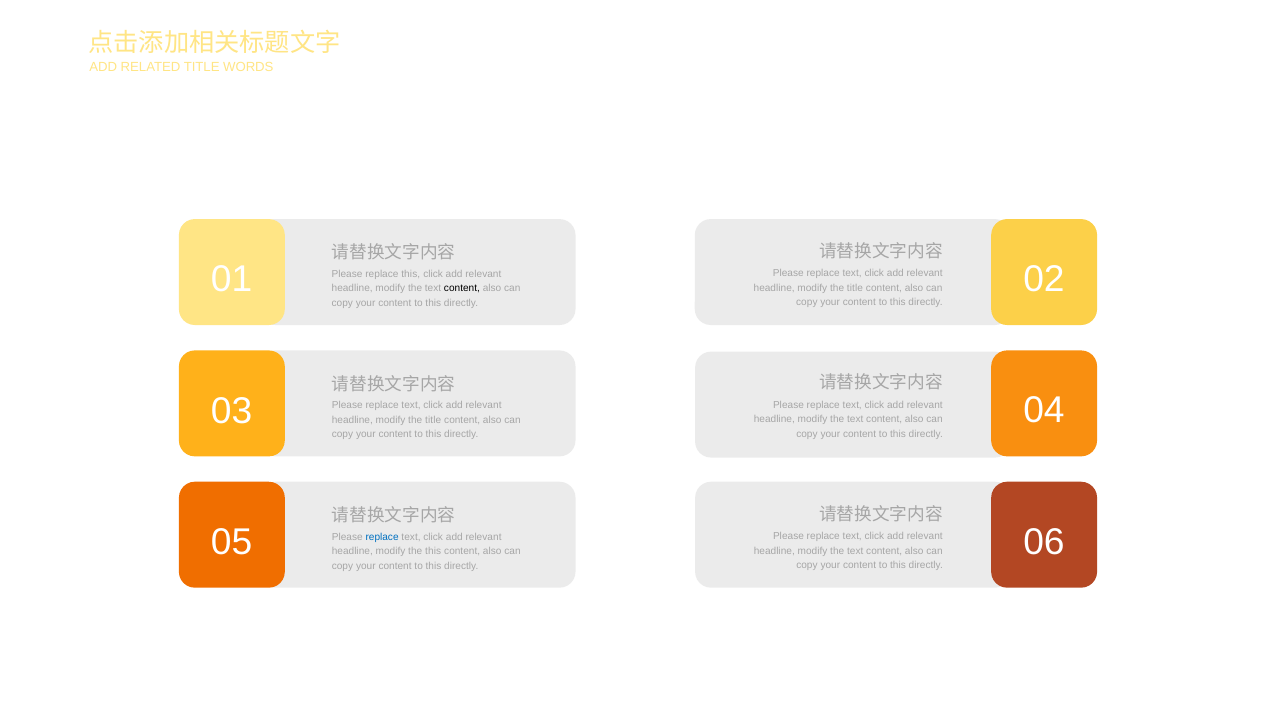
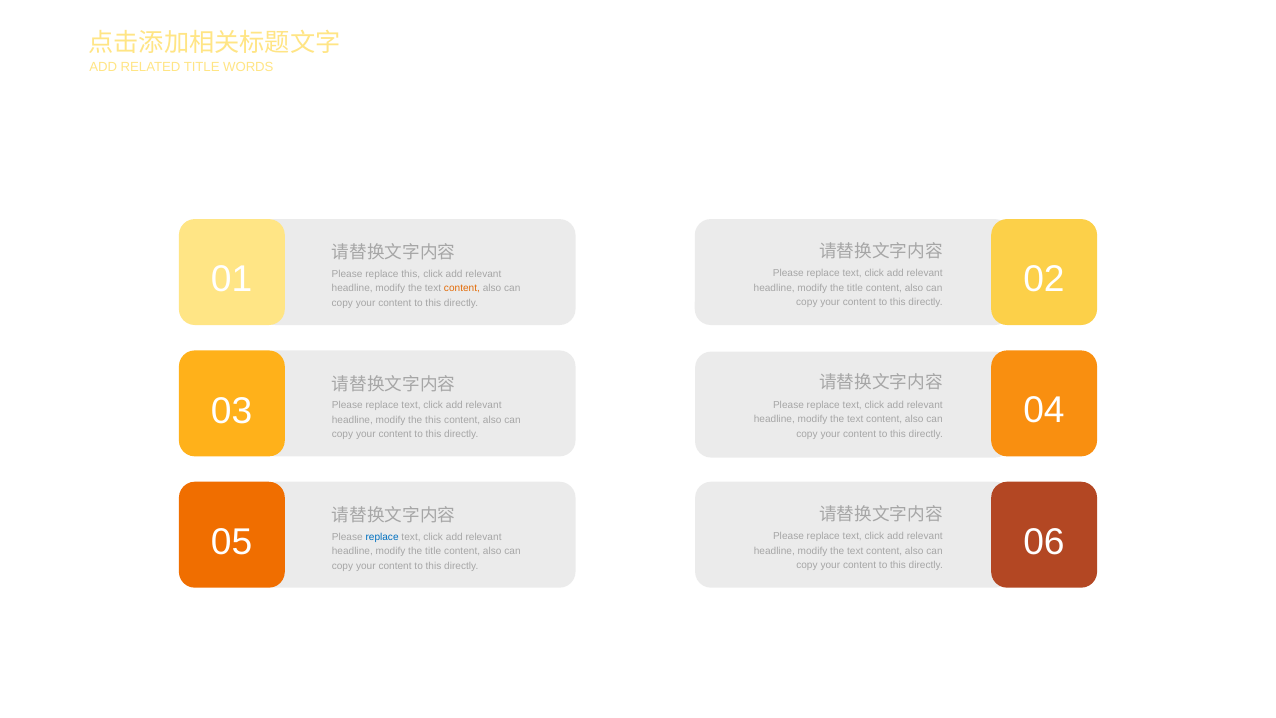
content at (462, 288) colour: black -> orange
title at (433, 420): title -> this
this at (433, 551): this -> title
